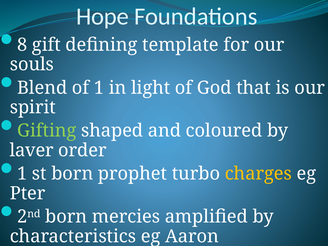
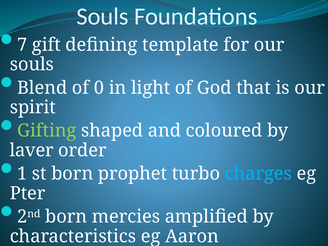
Hope at (103, 16): Hope -> Souls
8: 8 -> 7
of 1: 1 -> 0
charges colour: yellow -> light blue
